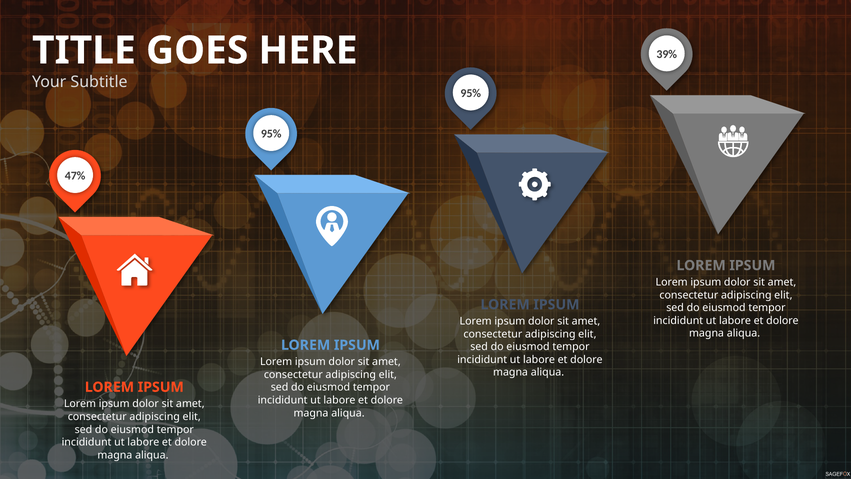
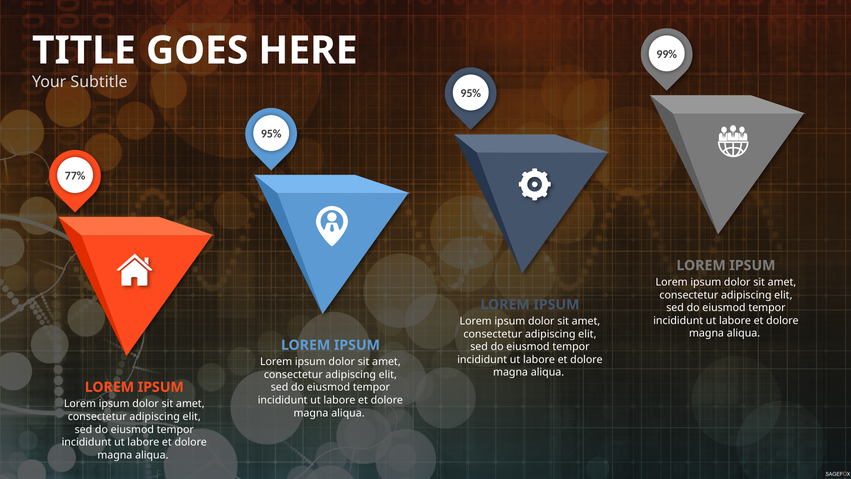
39%: 39% -> 99%
47%: 47% -> 77%
